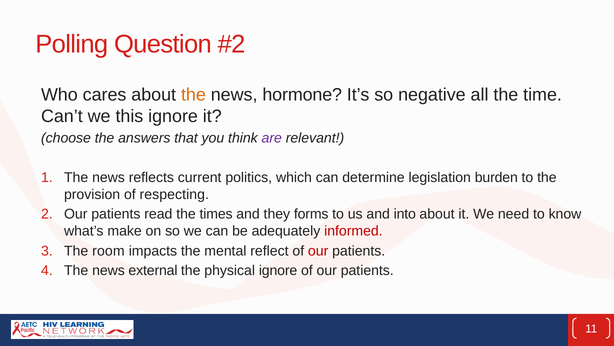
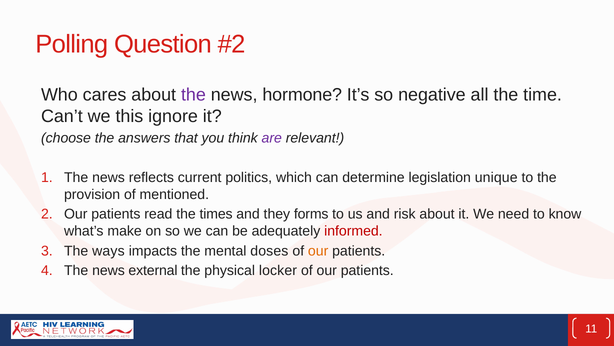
the at (193, 95) colour: orange -> purple
burden: burden -> unique
respecting: respecting -> mentioned
into: into -> risk
room: room -> ways
reflect: reflect -> doses
our at (318, 250) colour: red -> orange
physical ignore: ignore -> locker
